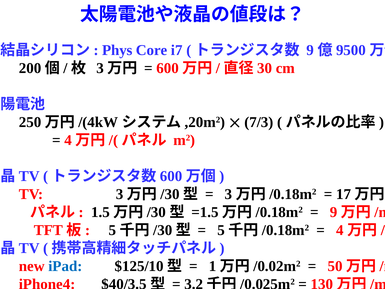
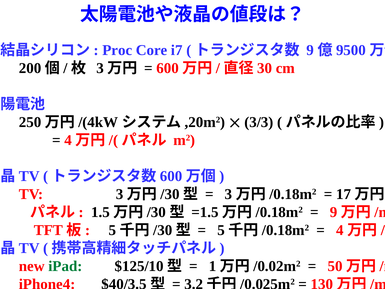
Phys: Phys -> Proc
7/3: 7/3 -> 3/3
iPad colour: blue -> green
